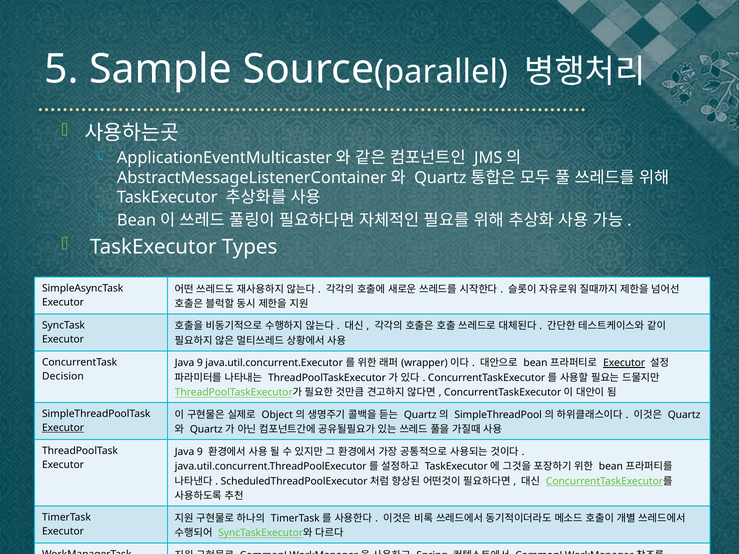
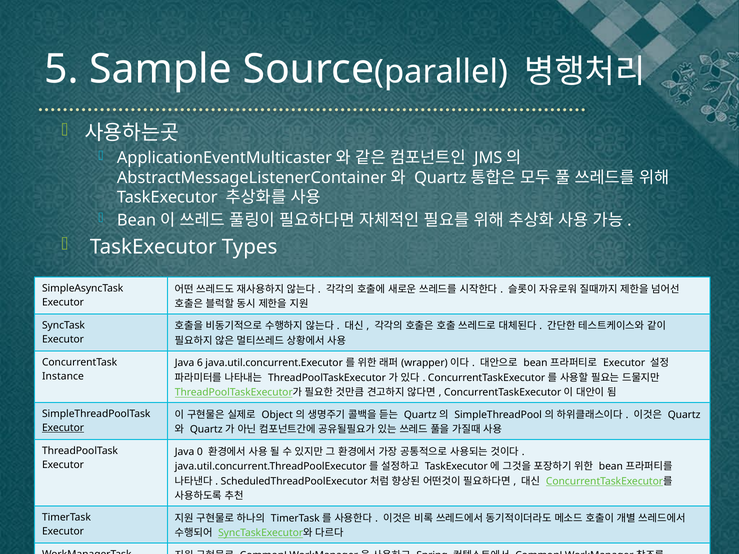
9 at (200, 363): 9 -> 6
Executor at (624, 363) underline: present -> none
Decision: Decision -> Instance
9 at (200, 452): 9 -> 0
